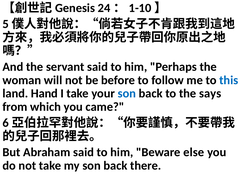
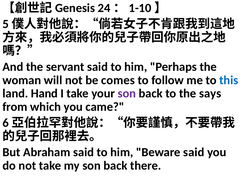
before: before -> comes
son at (127, 94) colour: blue -> purple
Beware else: else -> said
